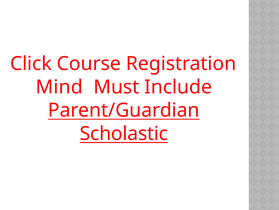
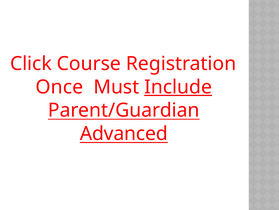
Mind: Mind -> Once
Include underline: none -> present
Scholastic: Scholastic -> Advanced
